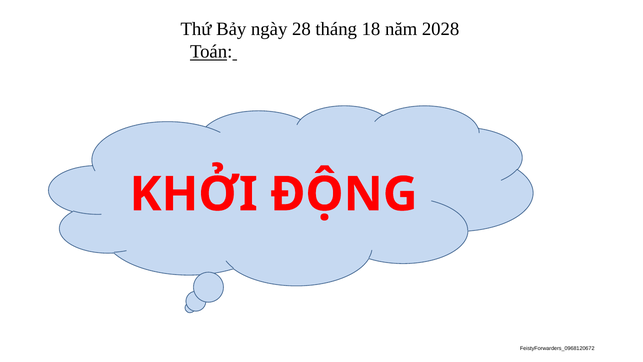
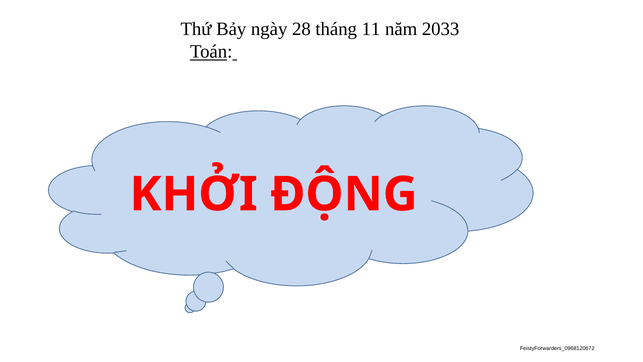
18: 18 -> 11
2028: 2028 -> 2033
